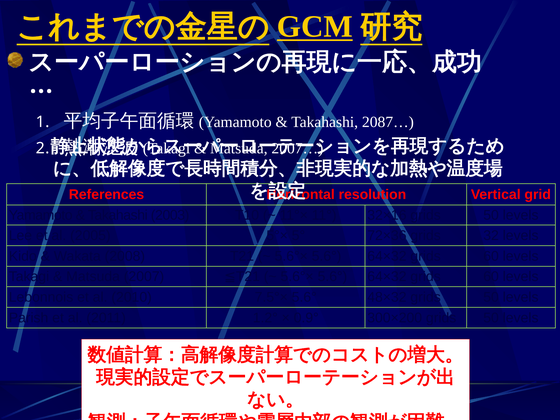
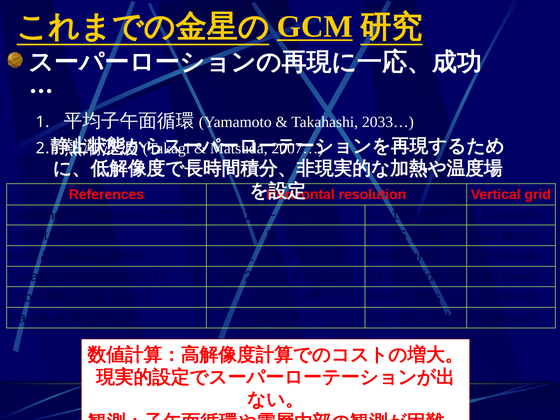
2087…: 2087… -> 2033…
